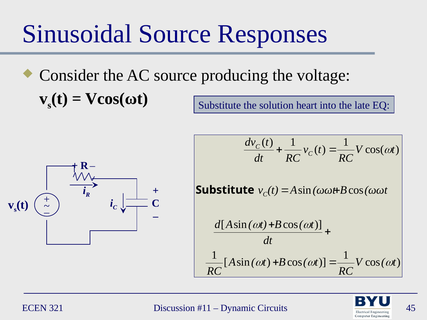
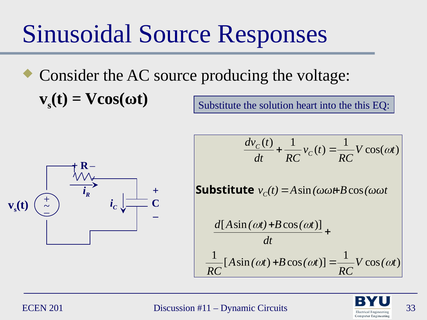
late: late -> this
321: 321 -> 201
45: 45 -> 33
